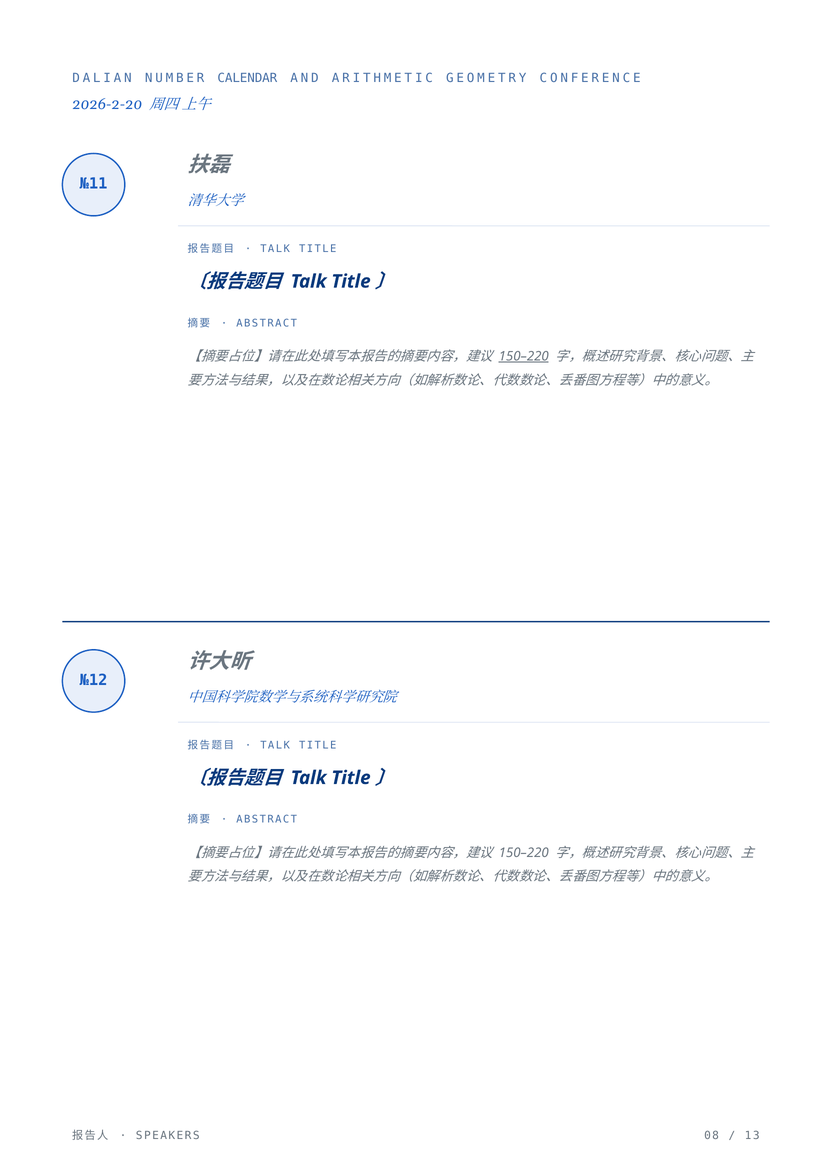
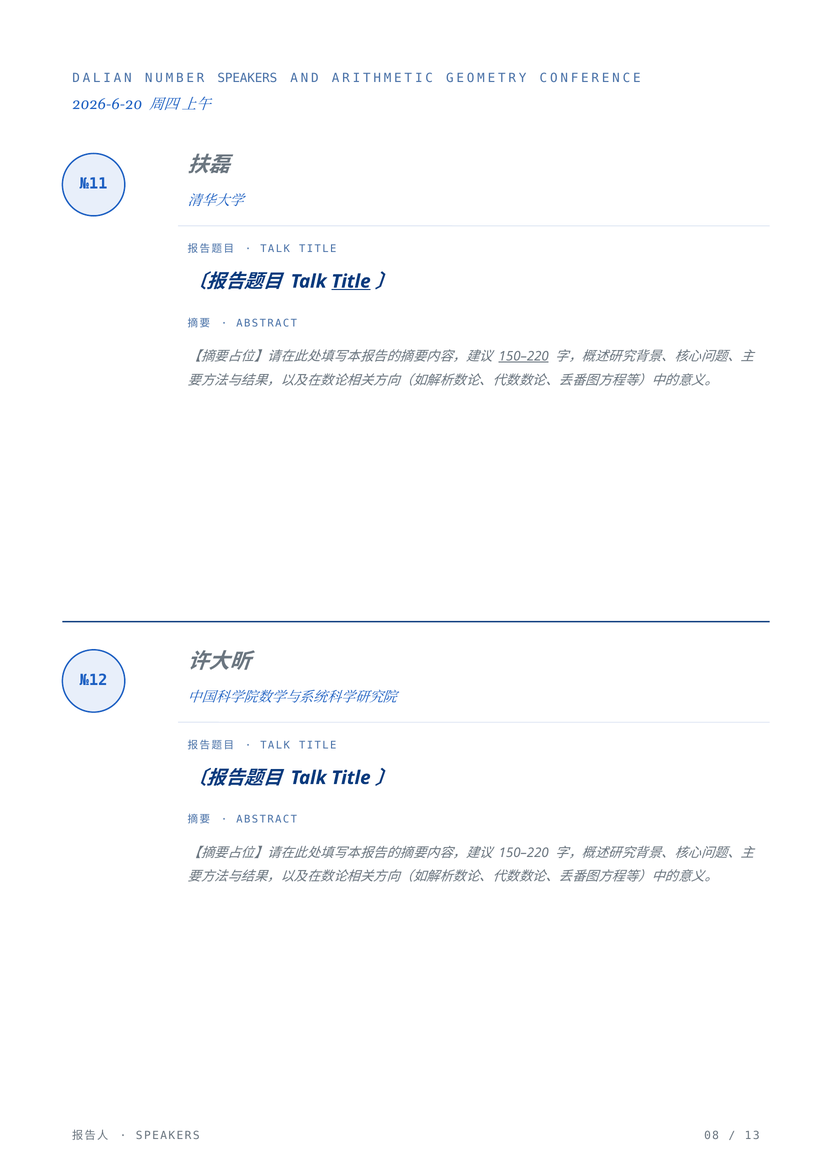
NUMBER CALENDAR: CALENDAR -> SPEAKERS
2026-2-20: 2026-2-20 -> 2026-6-20
Title at (351, 281) underline: none -> present
